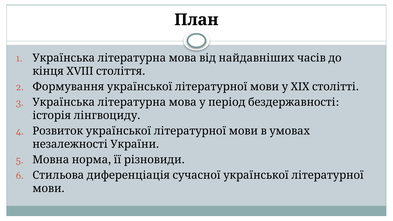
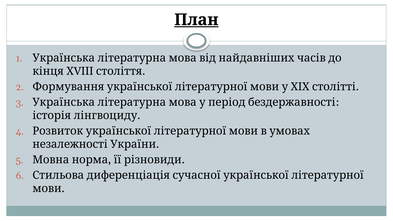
План underline: none -> present
